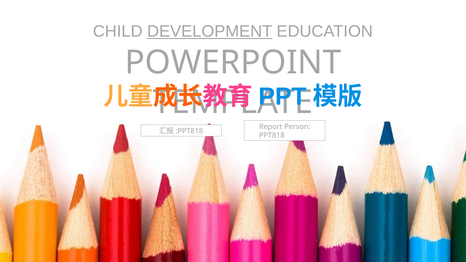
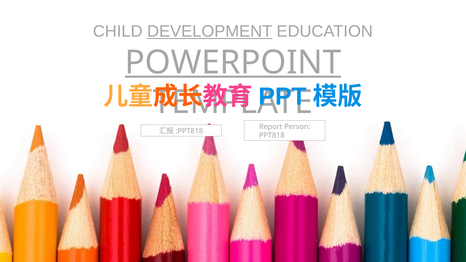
POWERPOINT underline: none -> present
